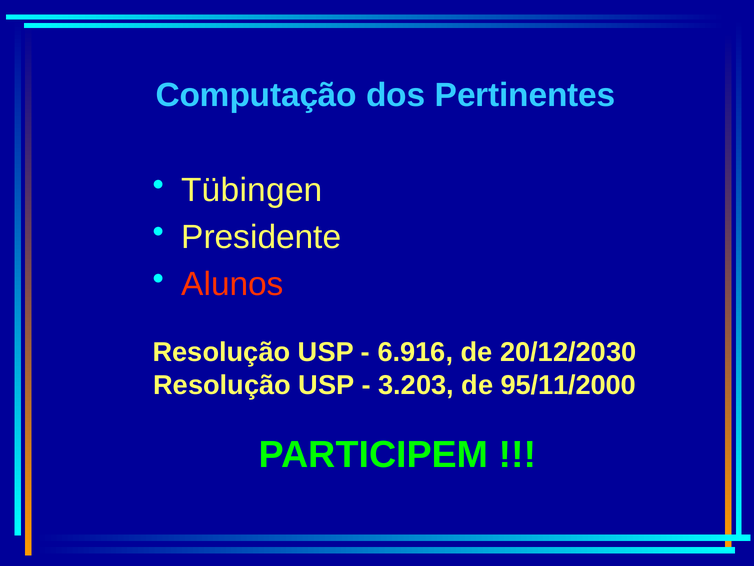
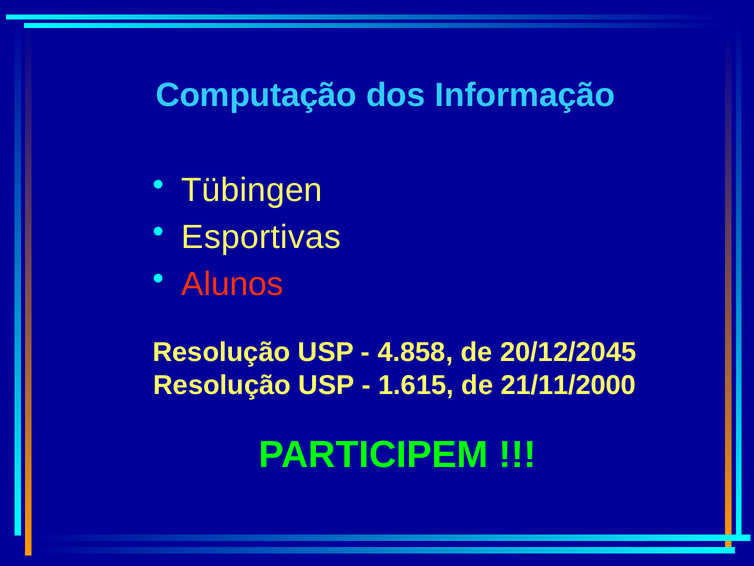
Pertinentes: Pertinentes -> Informação
Presidente: Presidente -> Esportivas
6.916: 6.916 -> 4.858
20/12/2030: 20/12/2030 -> 20/12/2045
3.203: 3.203 -> 1.615
95/11/2000: 95/11/2000 -> 21/11/2000
